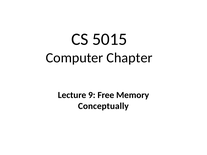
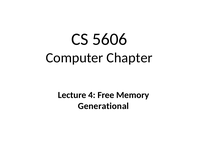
5015: 5015 -> 5606
9: 9 -> 4
Conceptually: Conceptually -> Generational
